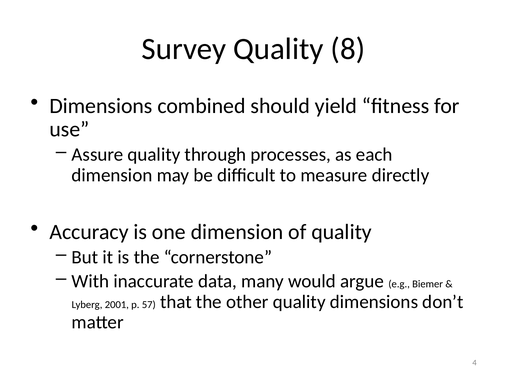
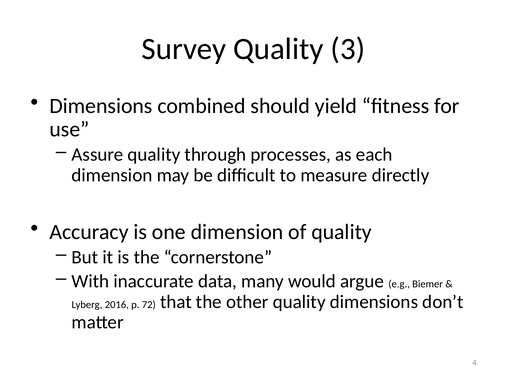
8: 8 -> 3
2001: 2001 -> 2016
57: 57 -> 72
